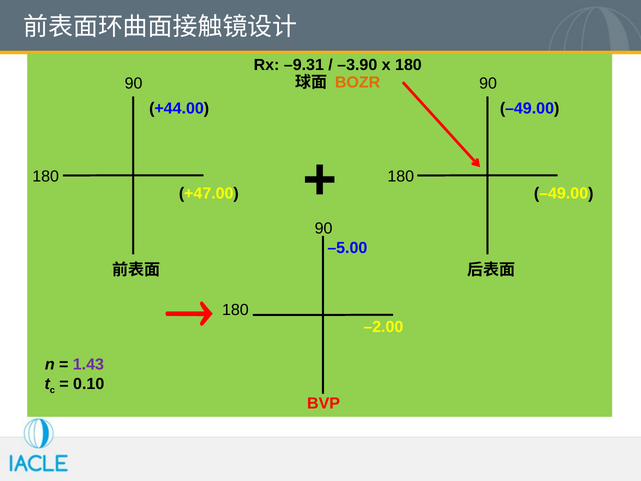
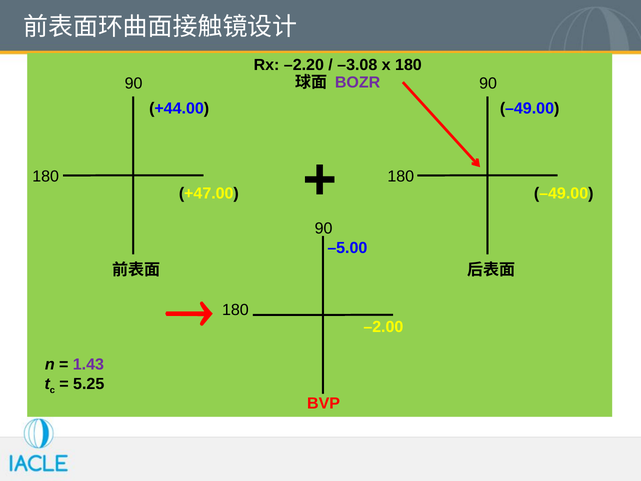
–9.31: –9.31 -> –2.20
–3.90: –3.90 -> –3.08
BOZR colour: orange -> purple
0.10: 0.10 -> 5.25
